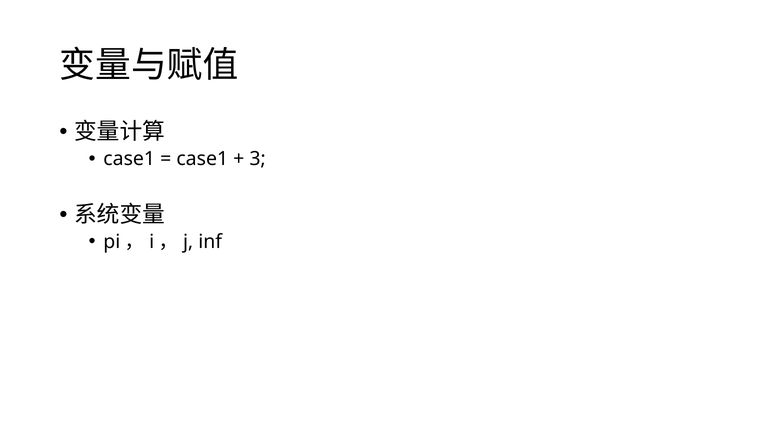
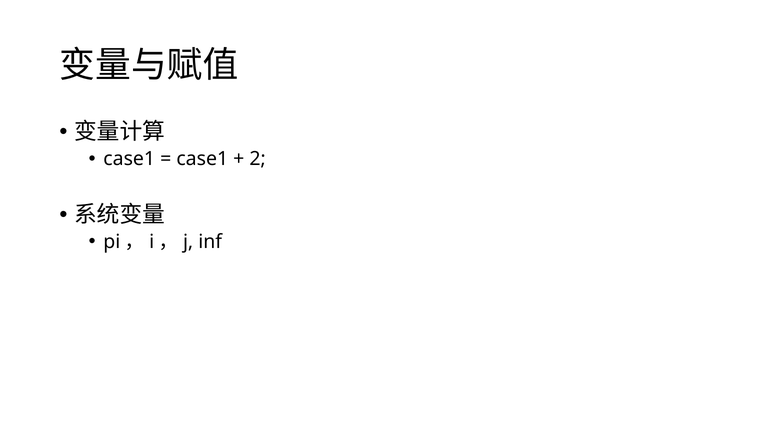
3: 3 -> 2
